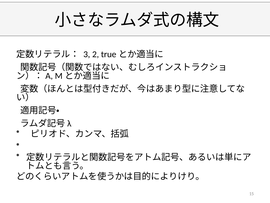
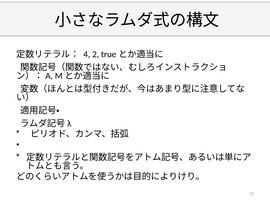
3: 3 -> 4
